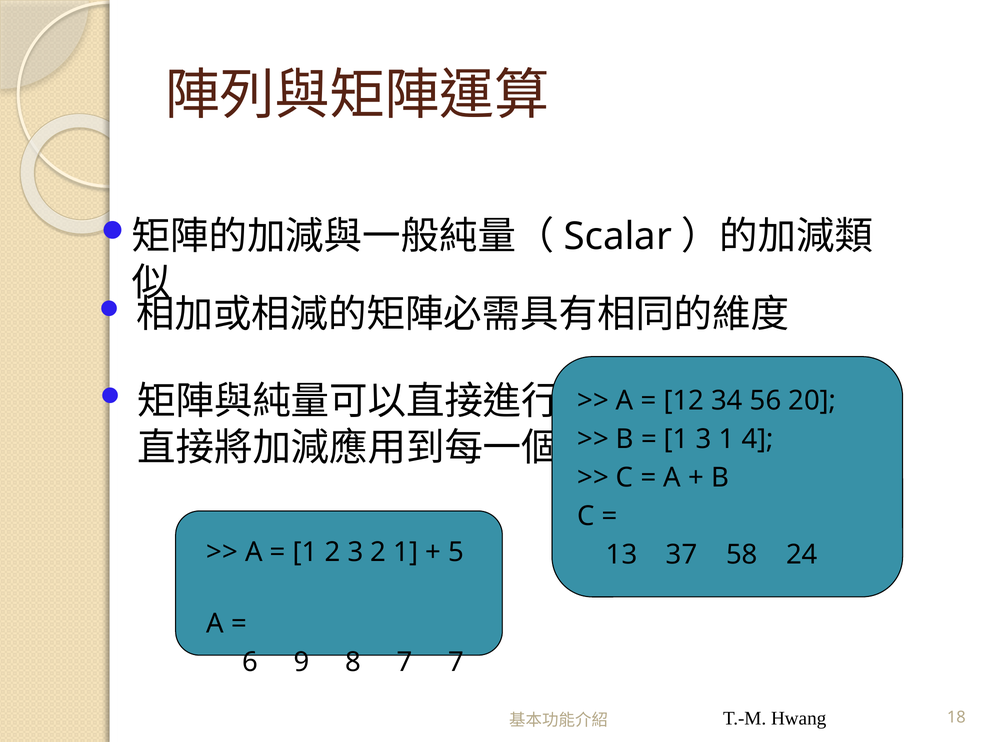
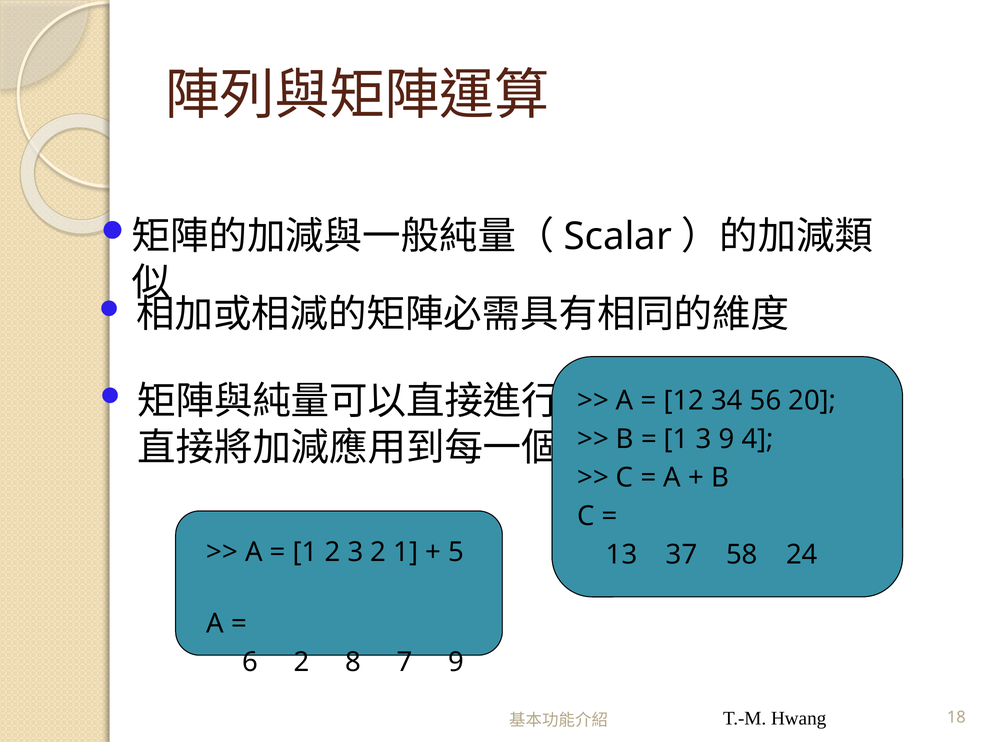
3 1: 1 -> 9
6 9: 9 -> 2
7 7: 7 -> 9
